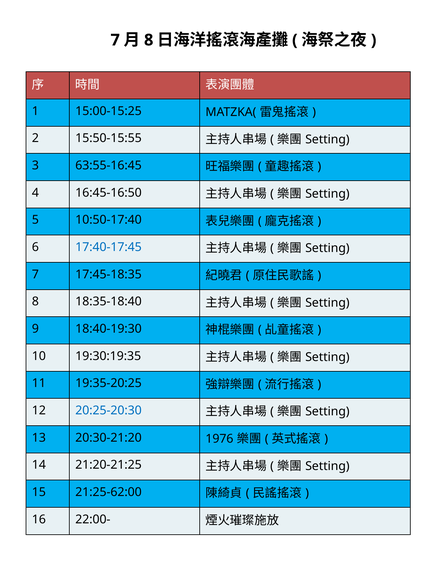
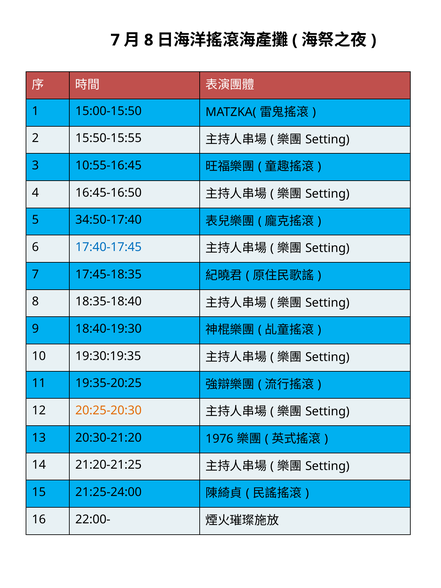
15:00-15:25: 15:00-15:25 -> 15:00-15:50
63:55-16:45: 63:55-16:45 -> 10:55-16:45
10:50-17:40: 10:50-17:40 -> 34:50-17:40
20:25-20:30 colour: blue -> orange
21:25-62:00: 21:25-62:00 -> 21:25-24:00
